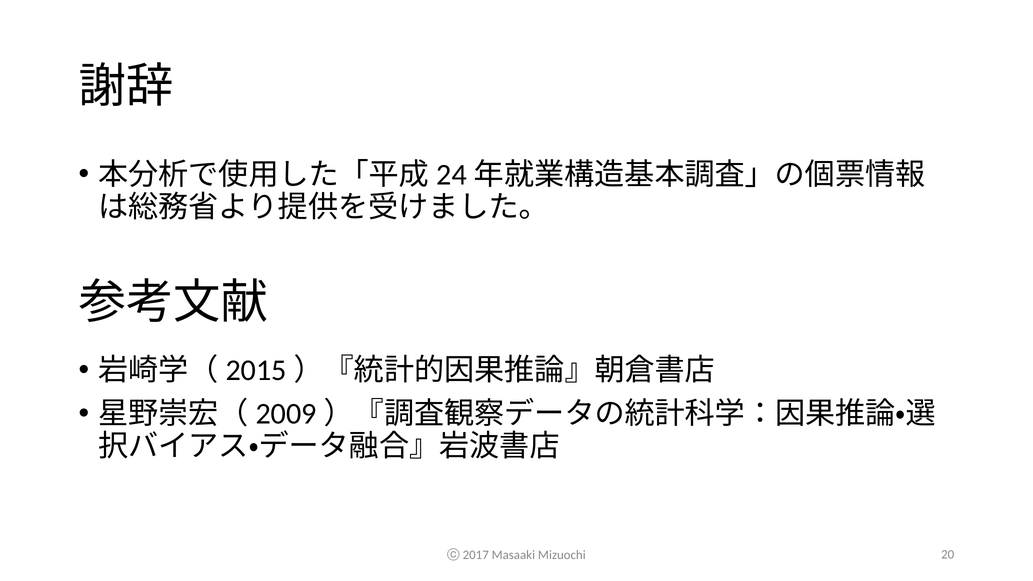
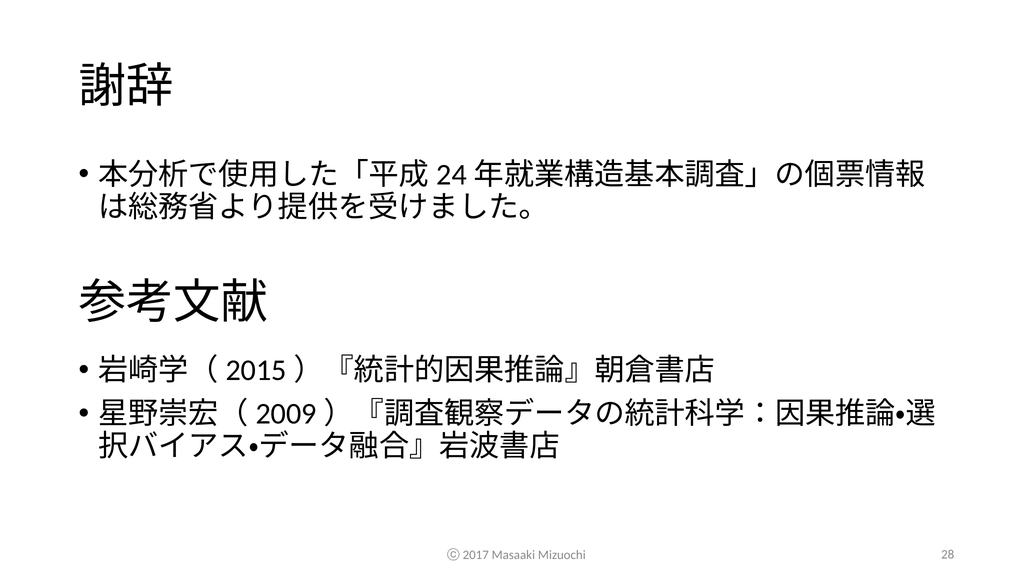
20: 20 -> 28
